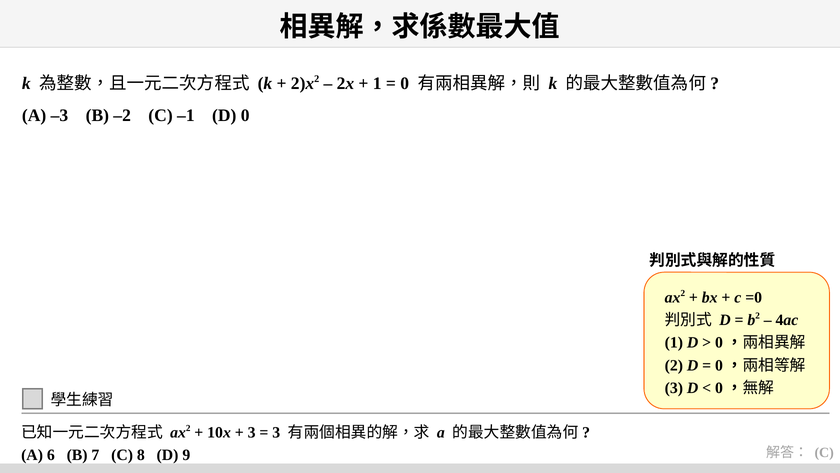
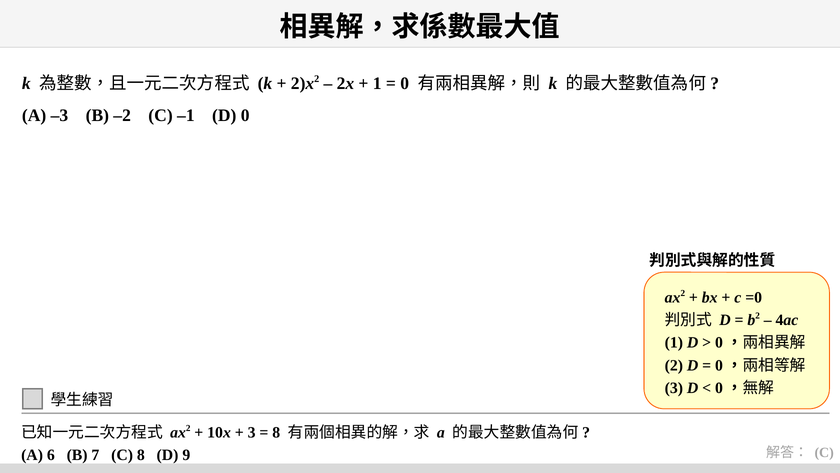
3 at (276, 432): 3 -> 8
